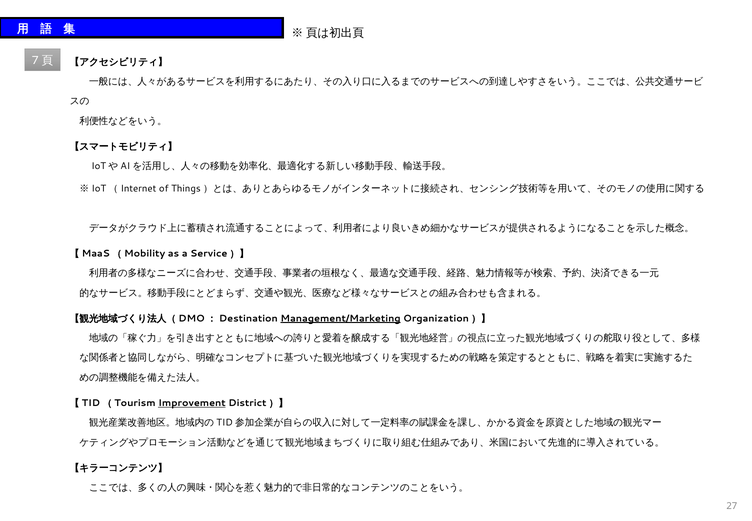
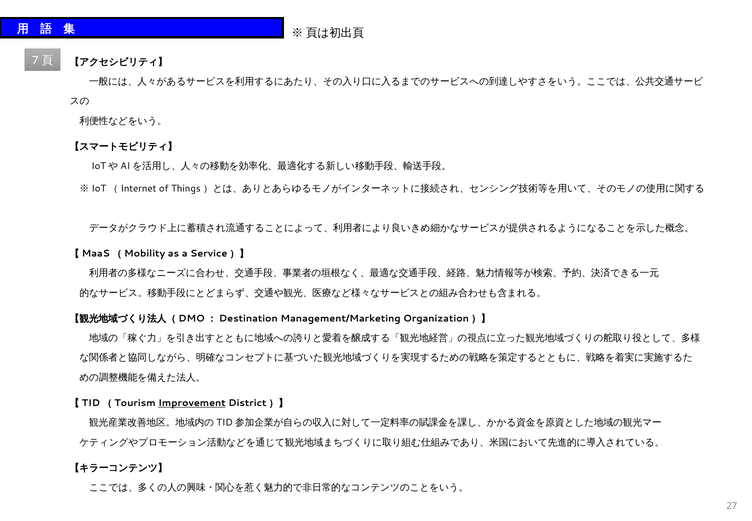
Management/Marketing underline: present -> none
